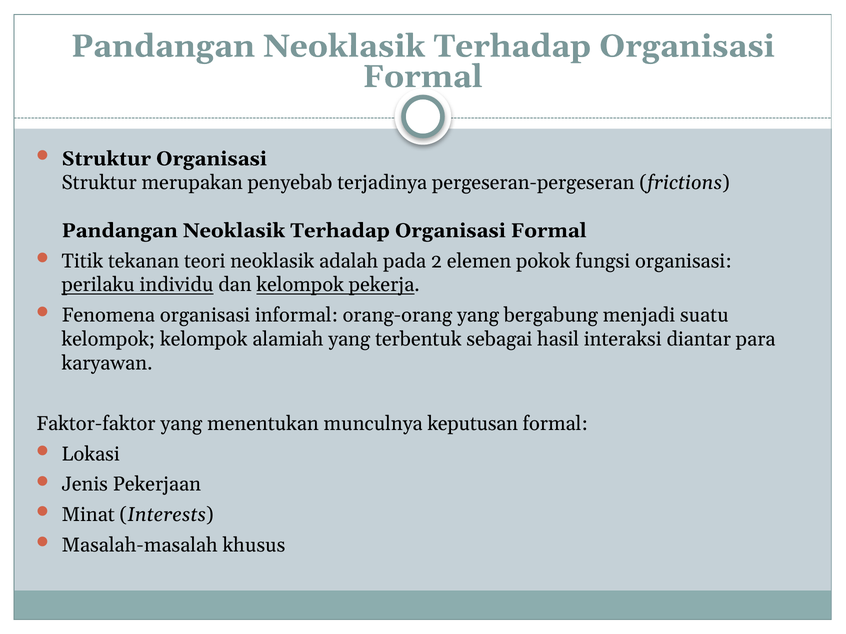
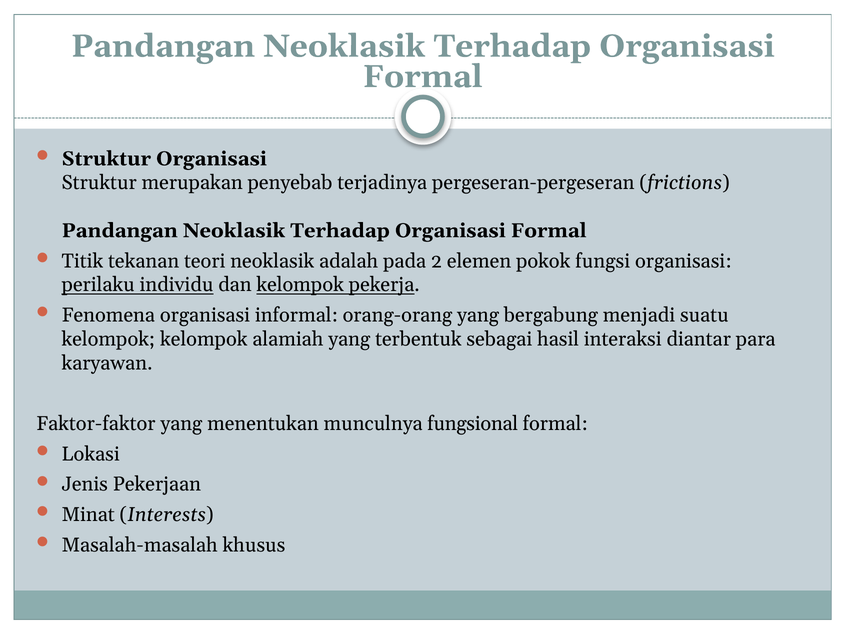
keputusan: keputusan -> fungsional
